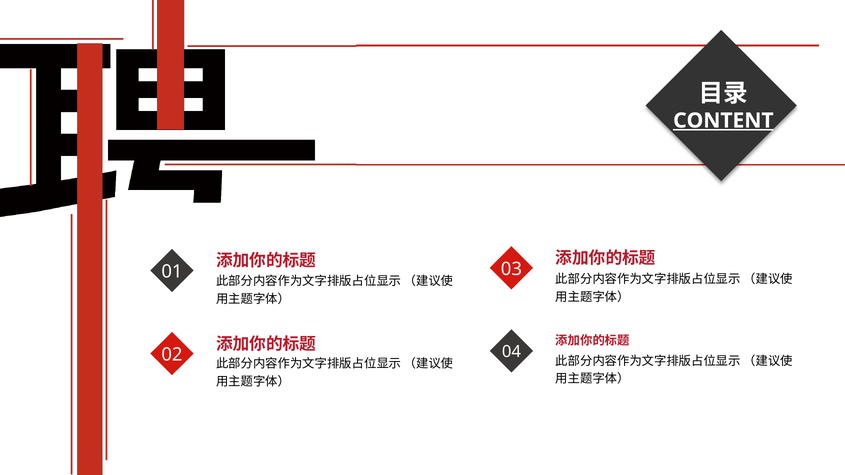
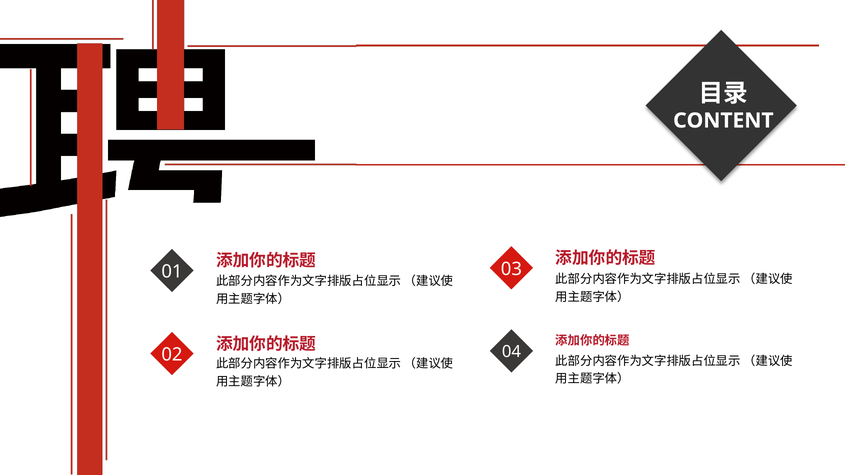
CONTENT underline: present -> none
